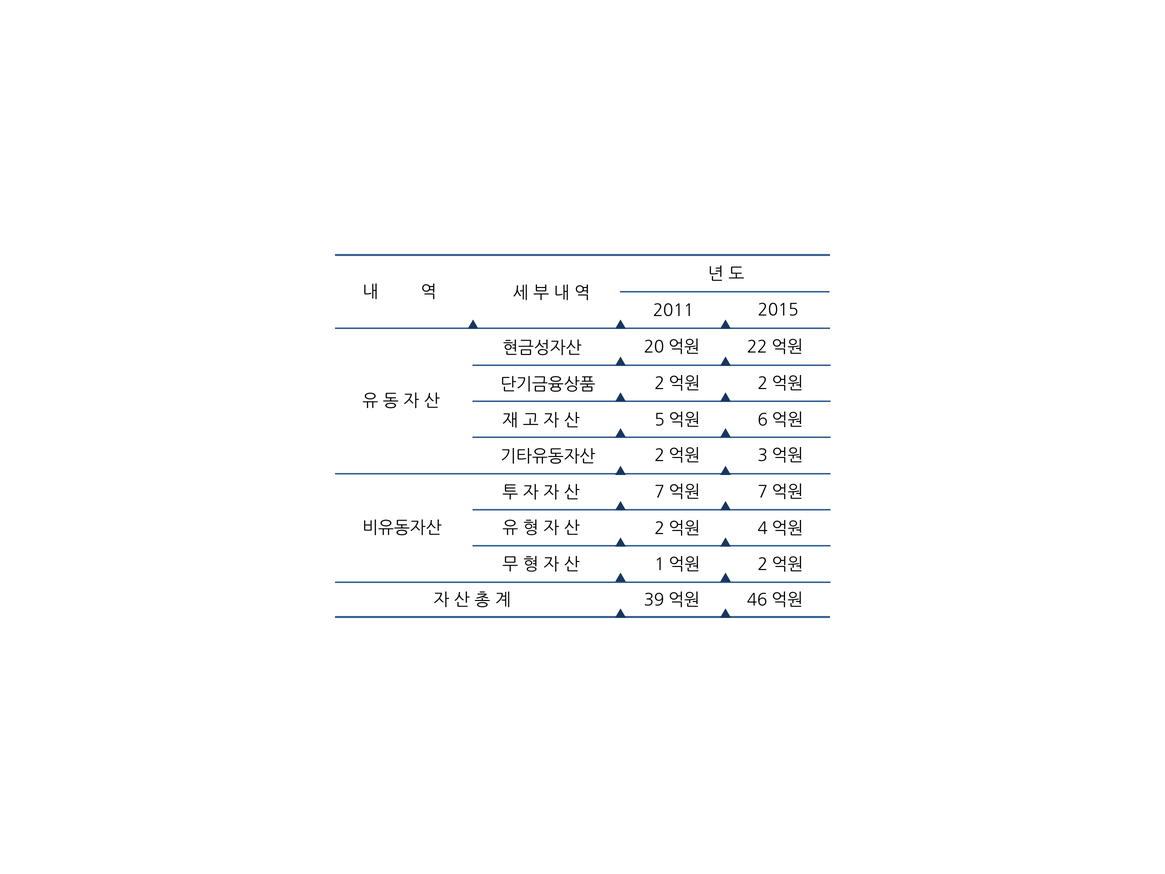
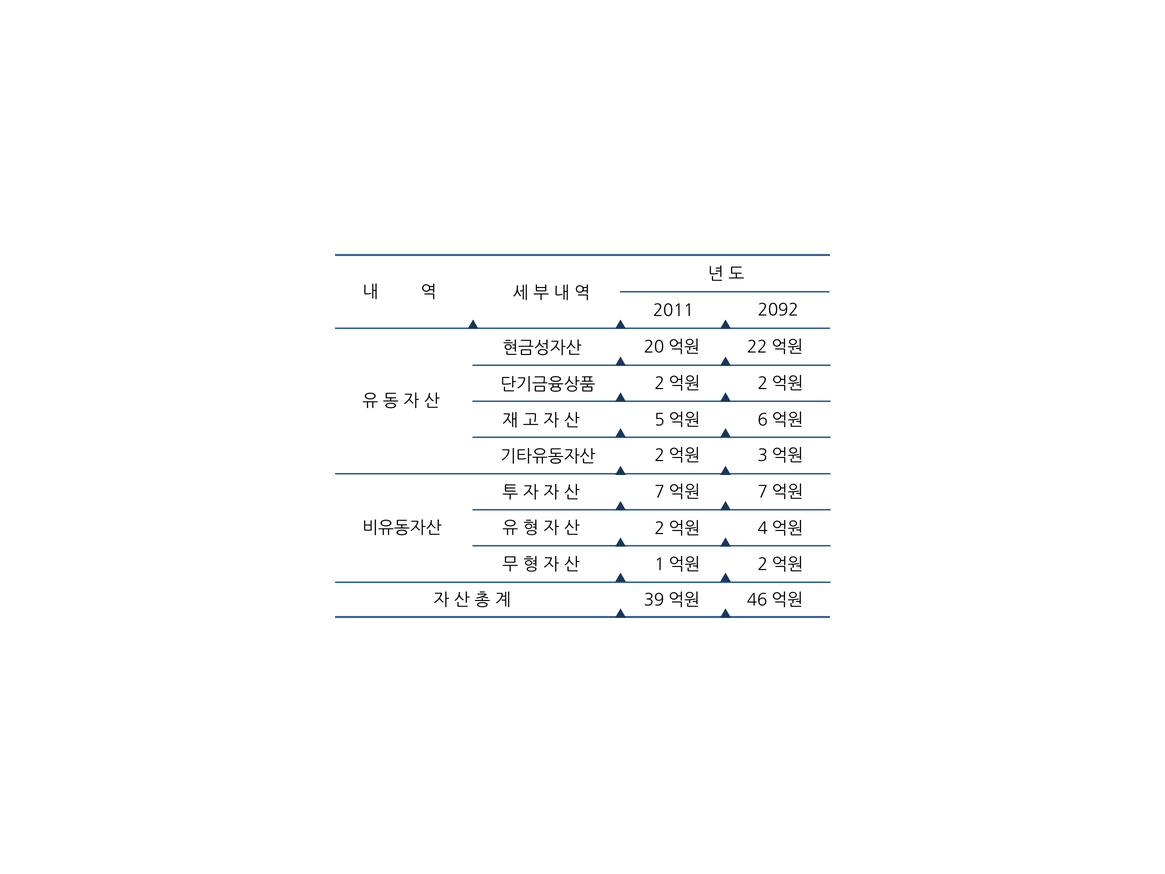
2015: 2015 -> 2092
